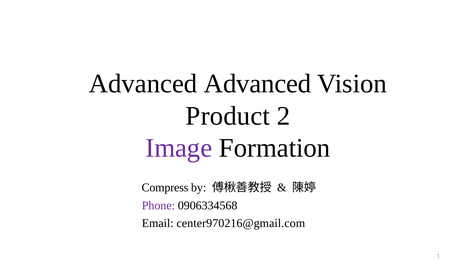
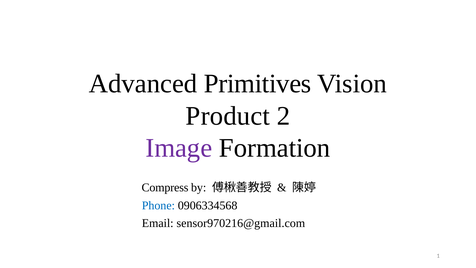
Advanced Advanced: Advanced -> Primitives
Phone colour: purple -> blue
center970216@gmail.com: center970216@gmail.com -> sensor970216@gmail.com
